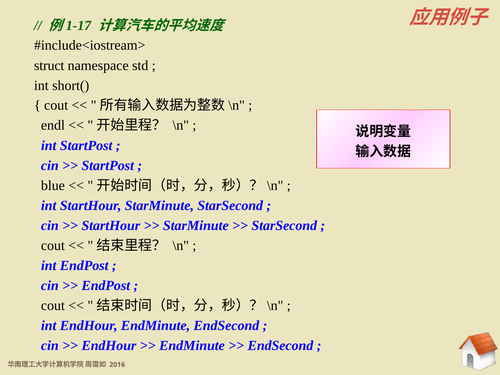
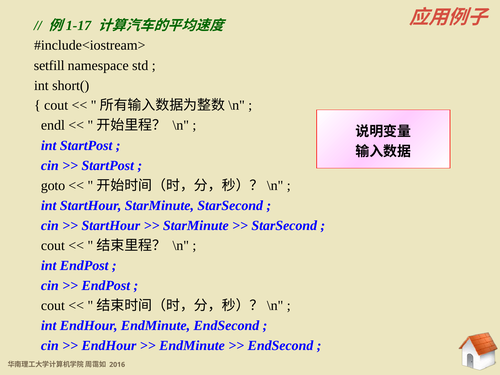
struct: struct -> setfill
blue: blue -> goto
